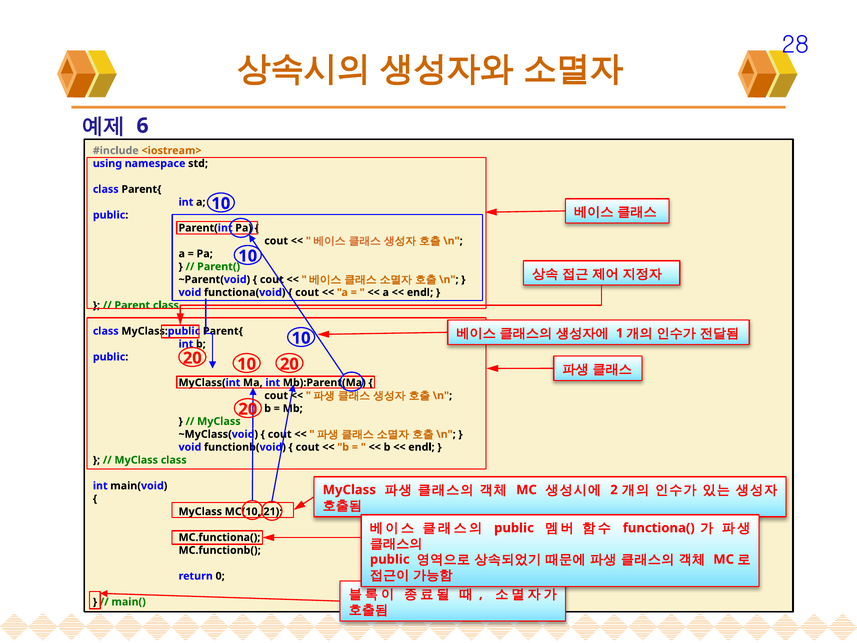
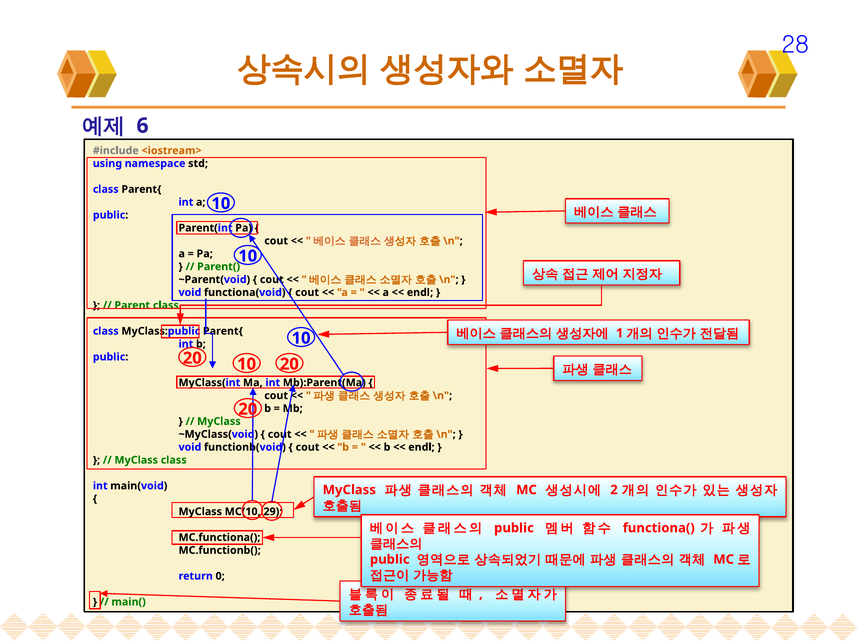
21: 21 -> 29
